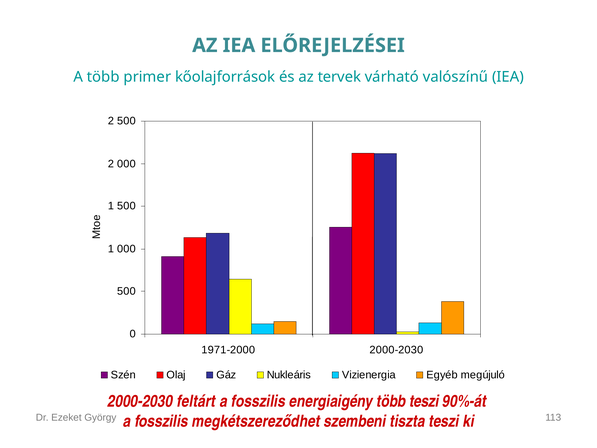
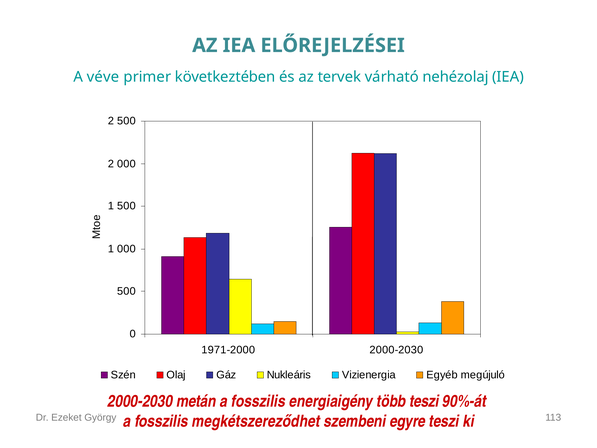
A több: több -> véve
kőolajforrások: kőolajforrások -> következtében
valószínű: valószínű -> nehézolaj
feltárt: feltárt -> metán
tiszta: tiszta -> egyre
